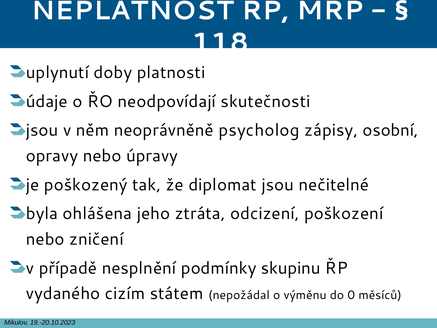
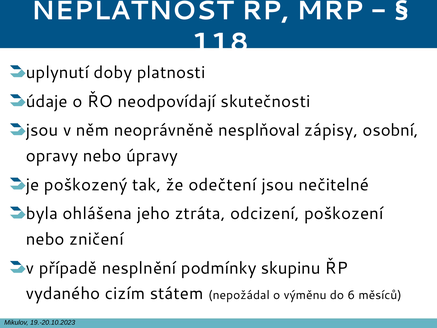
psycholog: psycholog -> nesplňoval
diplomat: diplomat -> odečtení
0: 0 -> 6
